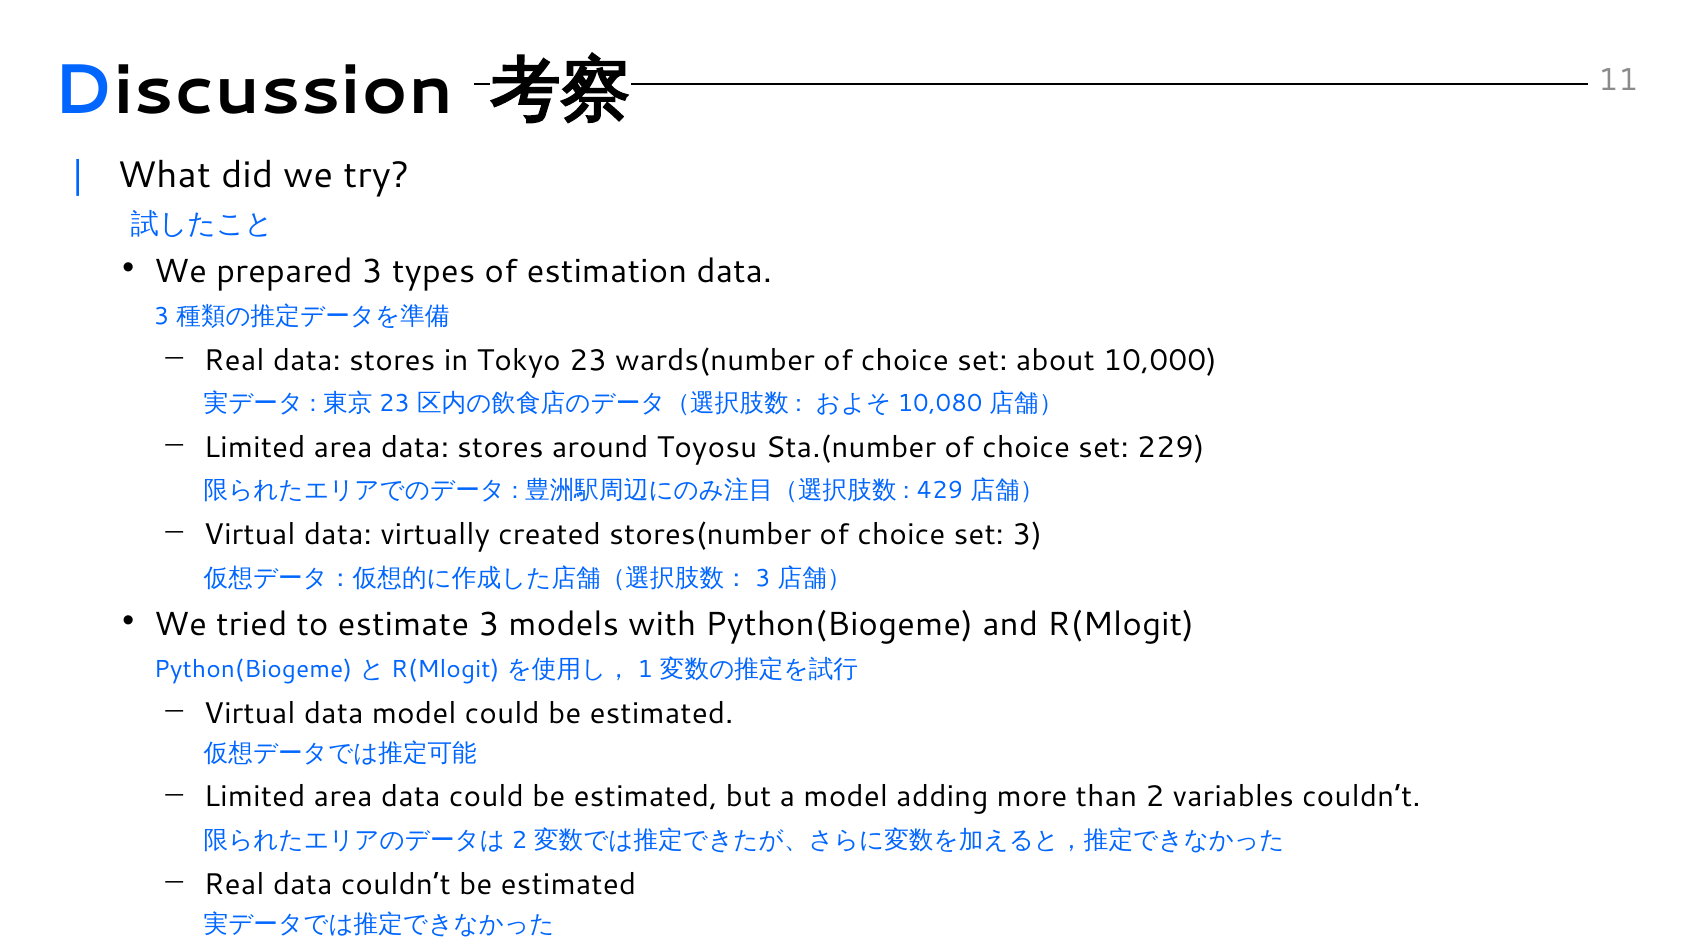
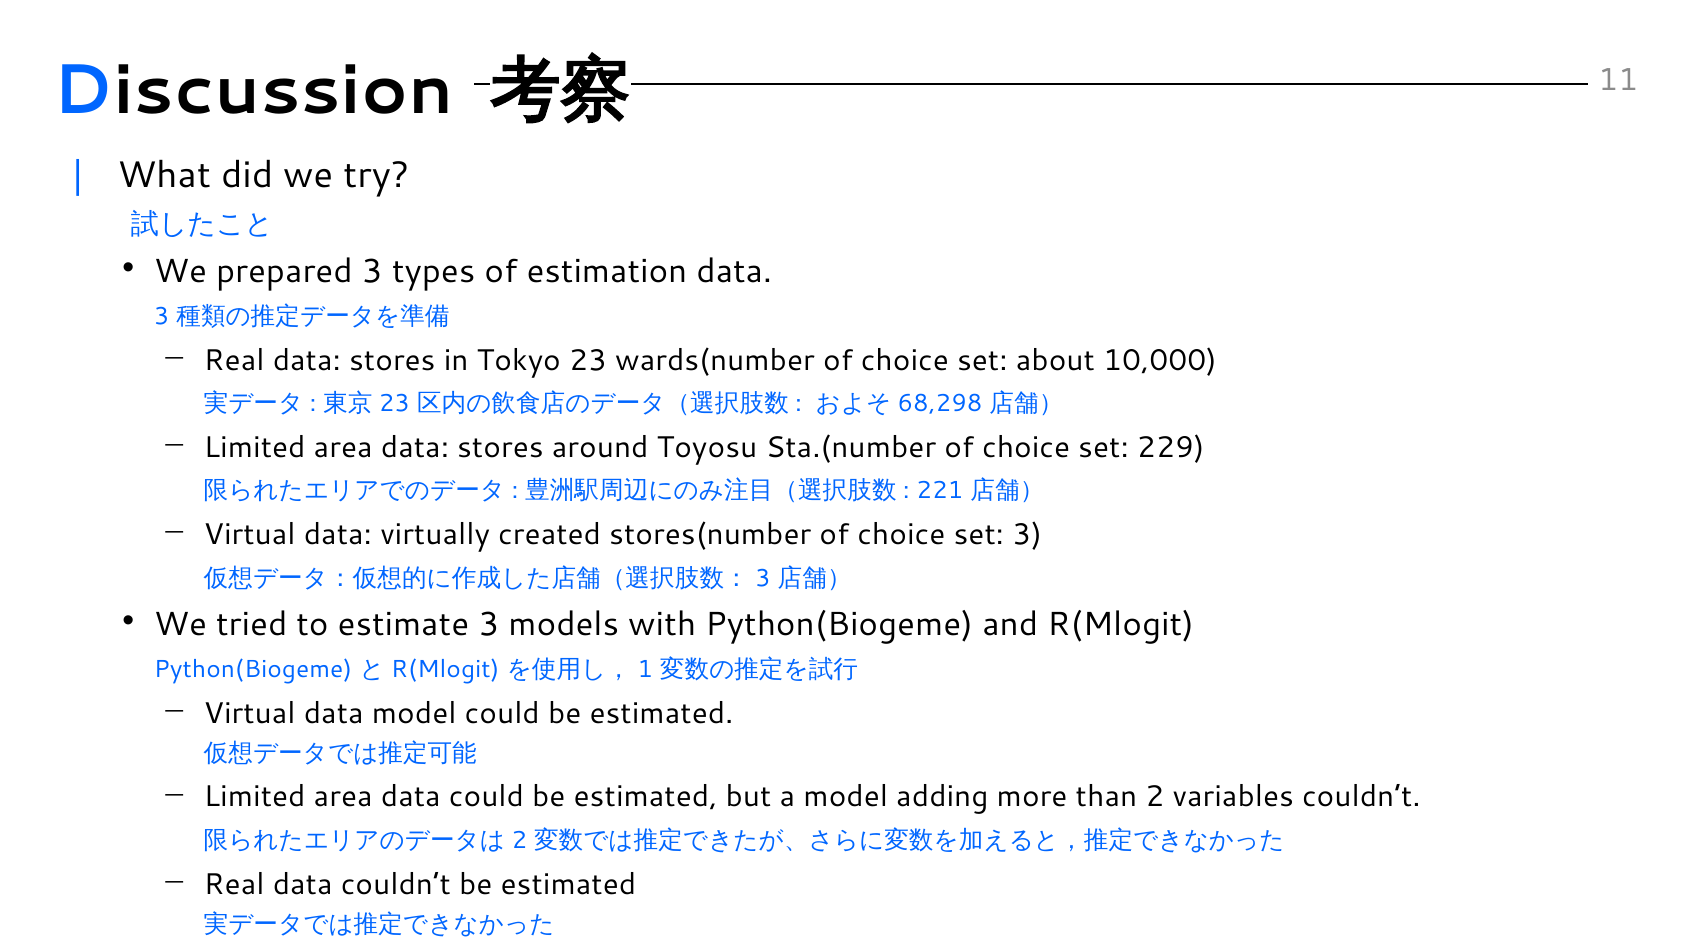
10,080: 10,080 -> 68,298
429: 429 -> 221
